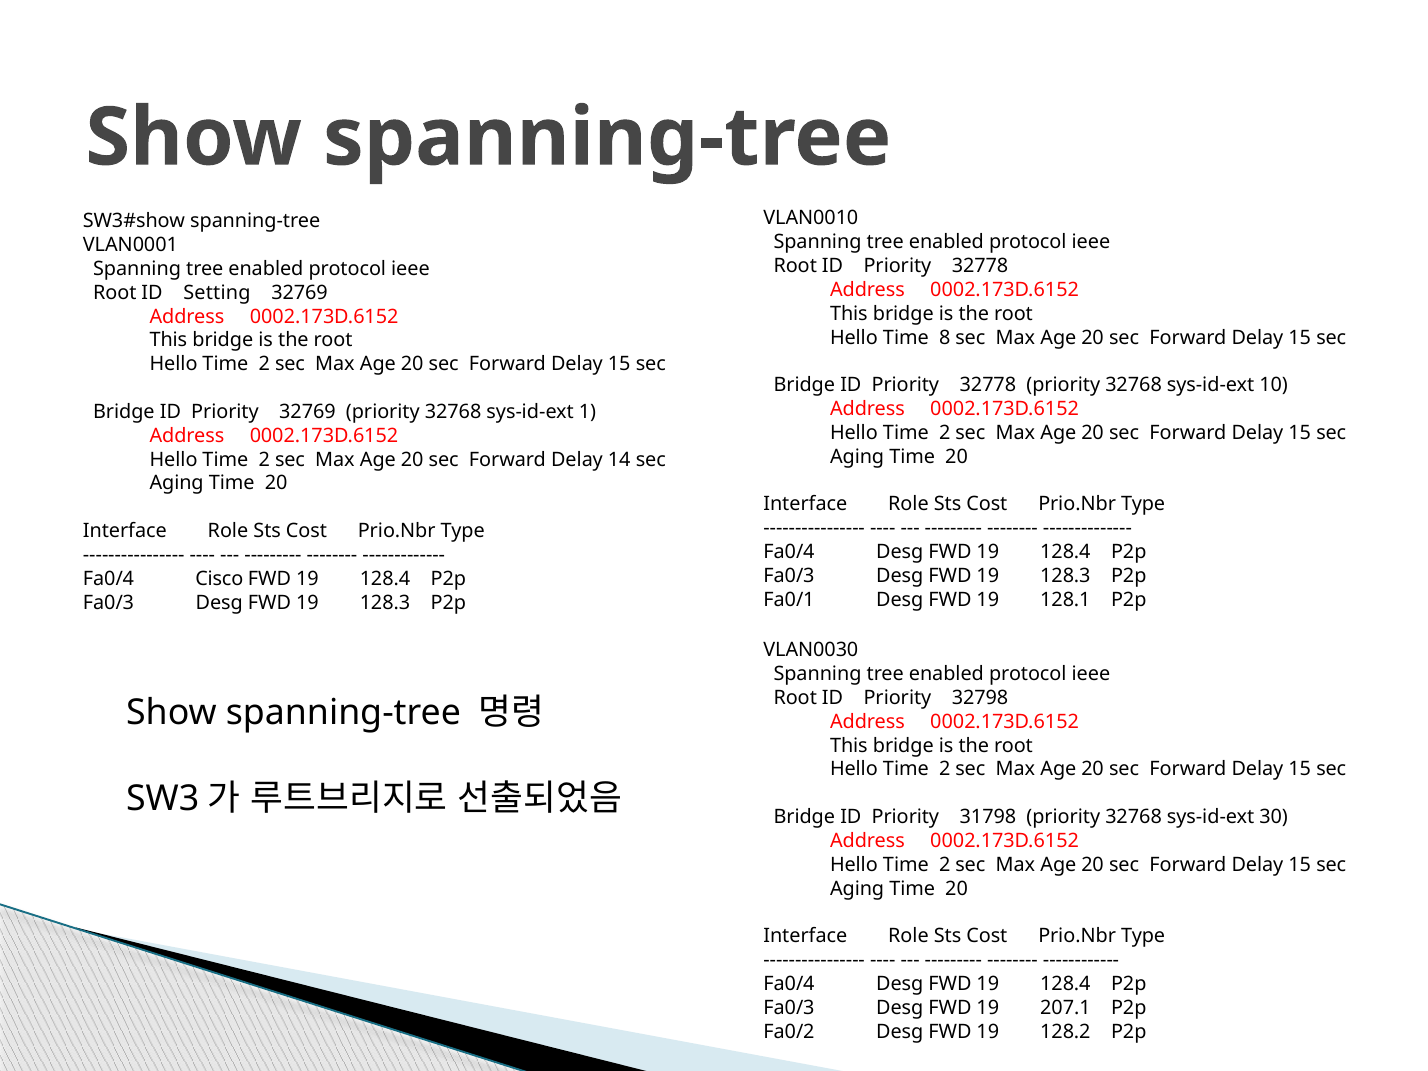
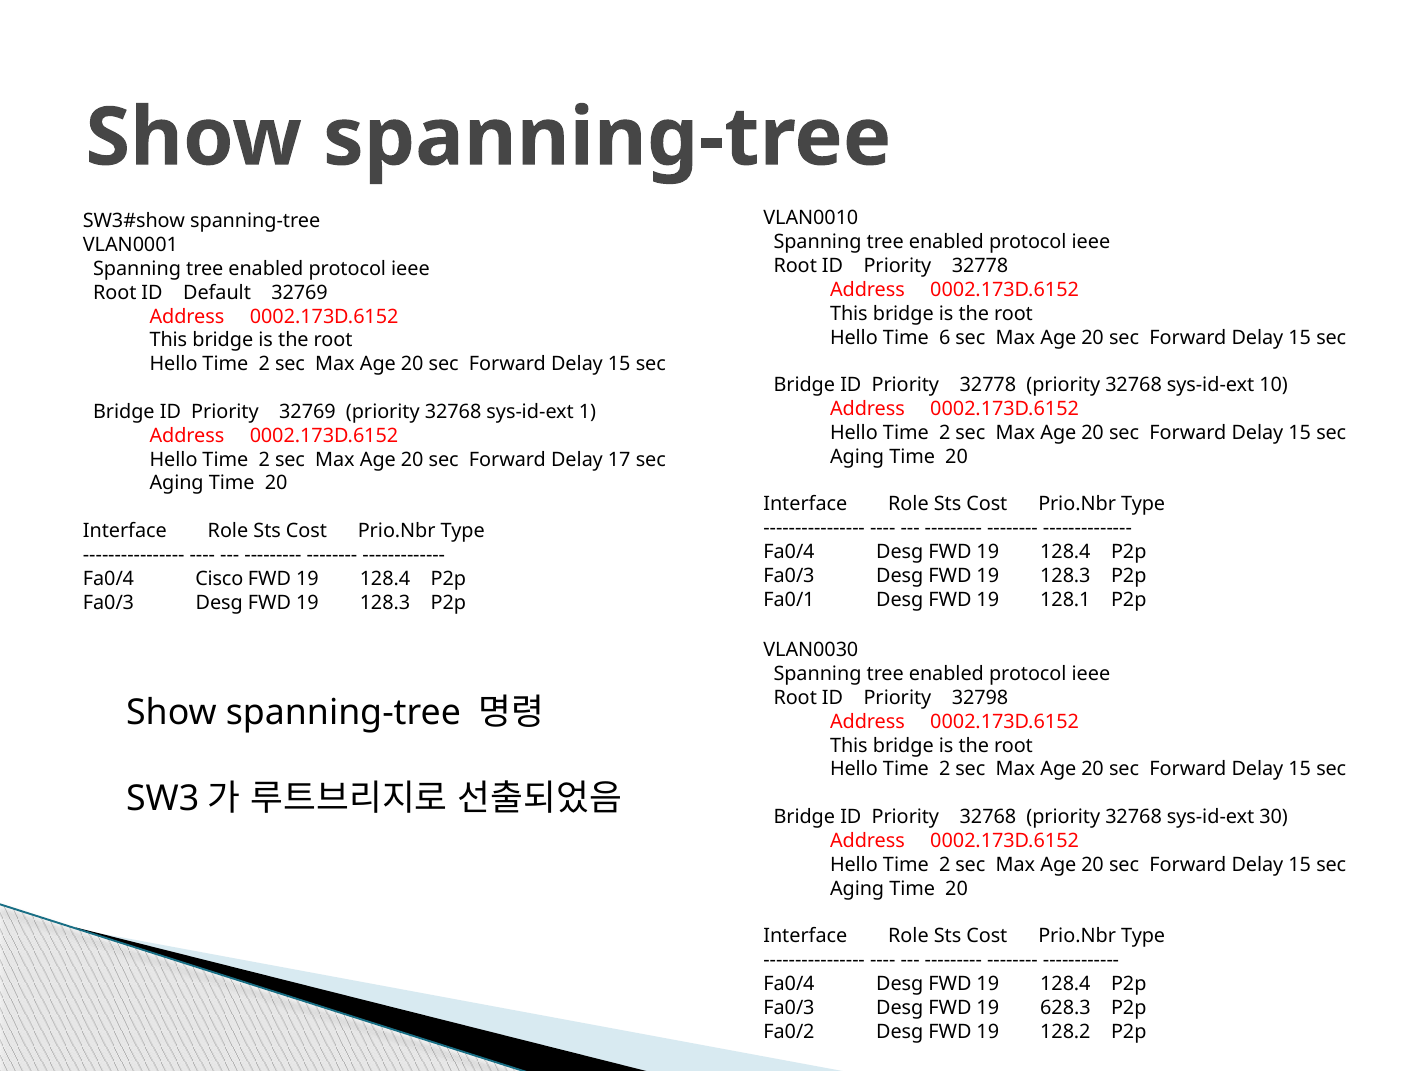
Setting: Setting -> Default
8: 8 -> 6
14: 14 -> 17
ID Priority 31798: 31798 -> 32768
207.1: 207.1 -> 628.3
